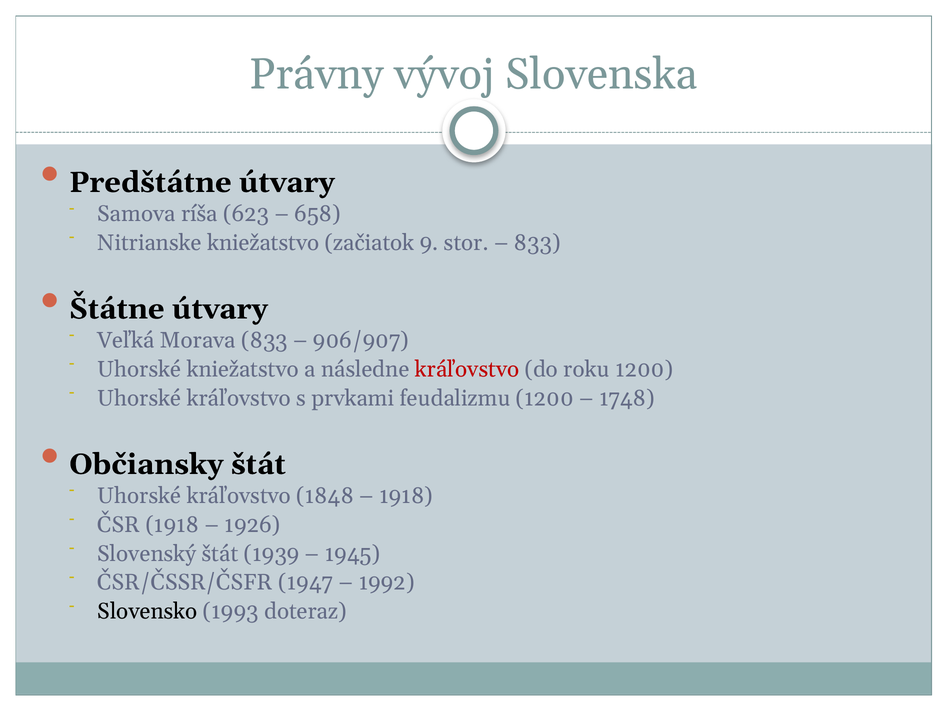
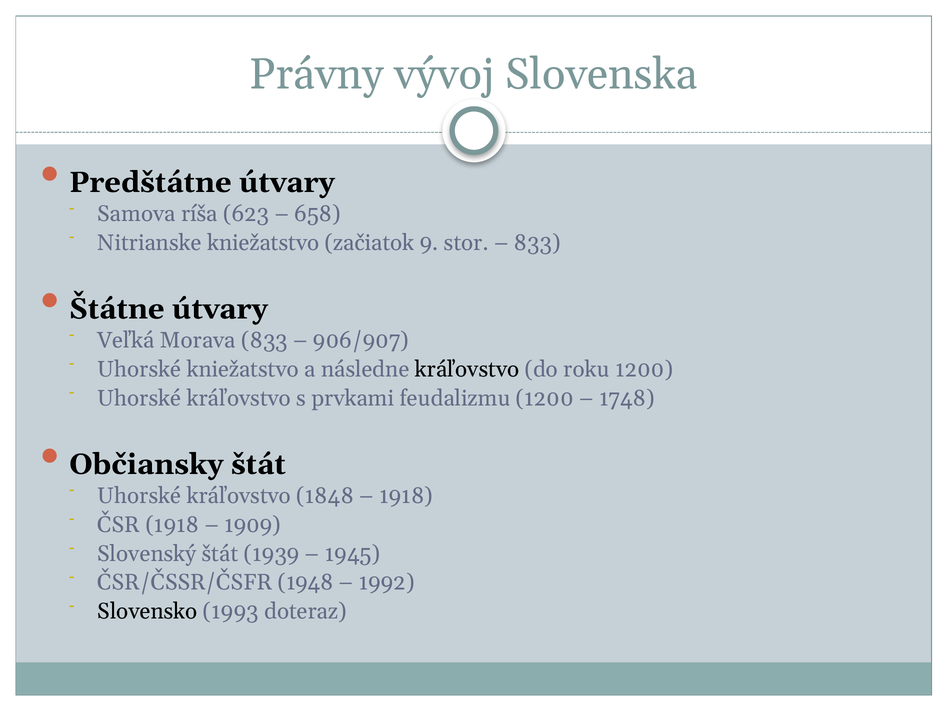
kráľovstvo at (467, 369) colour: red -> black
1926: 1926 -> 1909
1947: 1947 -> 1948
